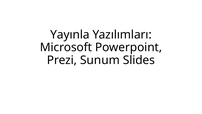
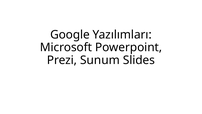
Yayınla: Yayınla -> Google
